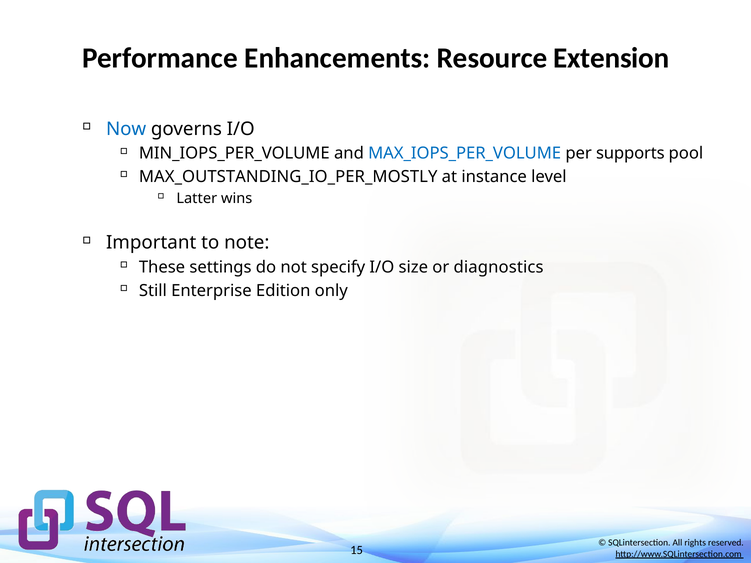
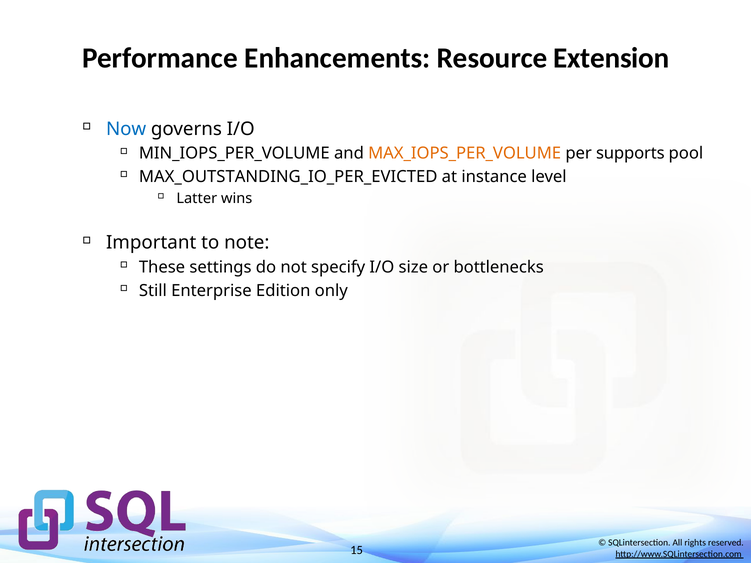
MAX_IOPS_PER_VOLUME colour: blue -> orange
MAX_OUTSTANDING_IO_PER_MOSTLY: MAX_OUTSTANDING_IO_PER_MOSTLY -> MAX_OUTSTANDING_IO_PER_EVICTED
diagnostics: diagnostics -> bottlenecks
